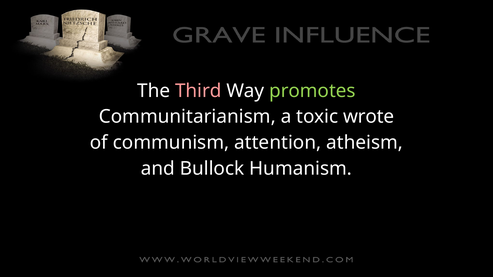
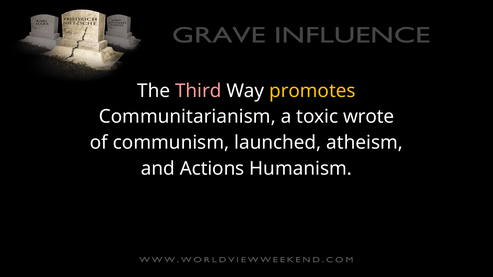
promotes colour: light green -> yellow
attention: attention -> launched
Bullock: Bullock -> Actions
